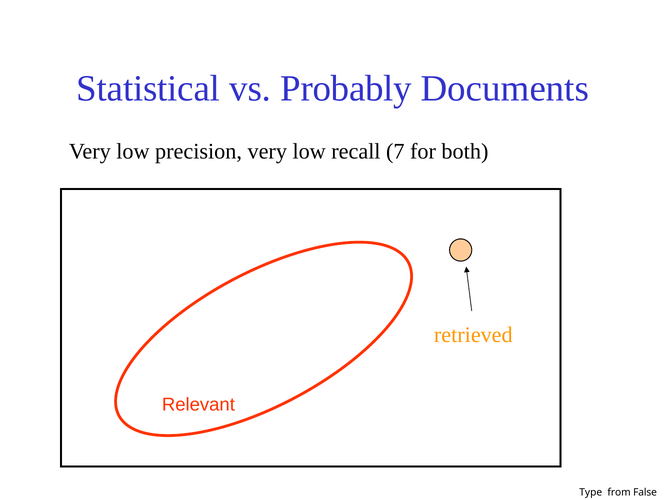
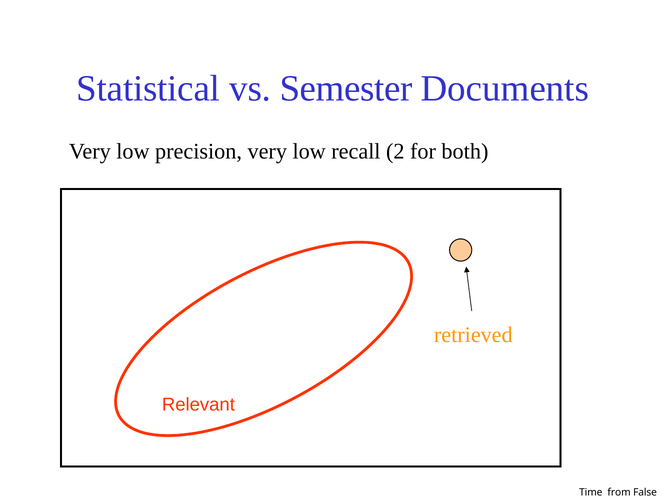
Probably: Probably -> Semester
7: 7 -> 2
Type: Type -> Time
